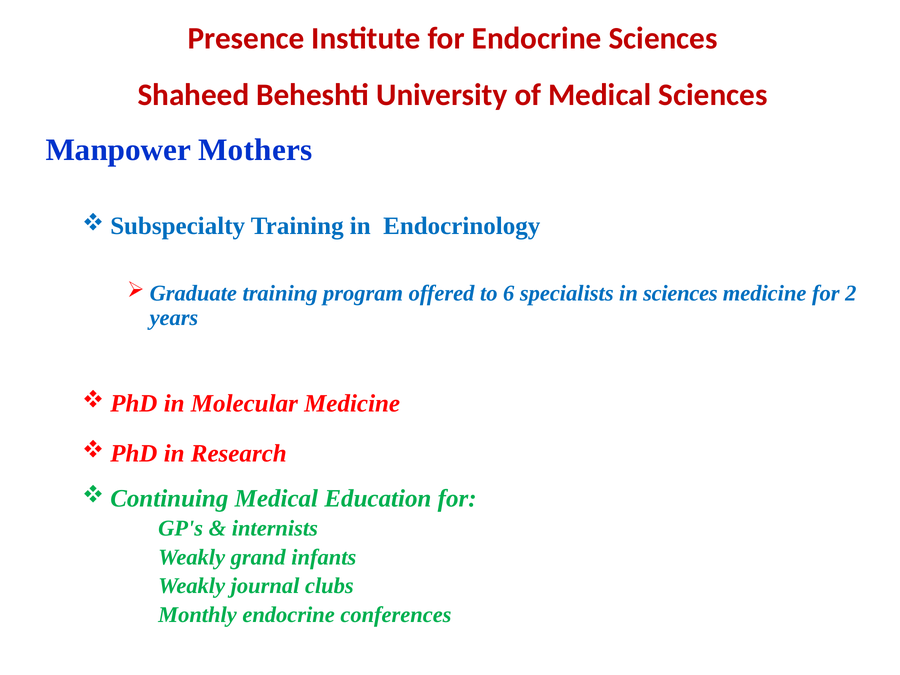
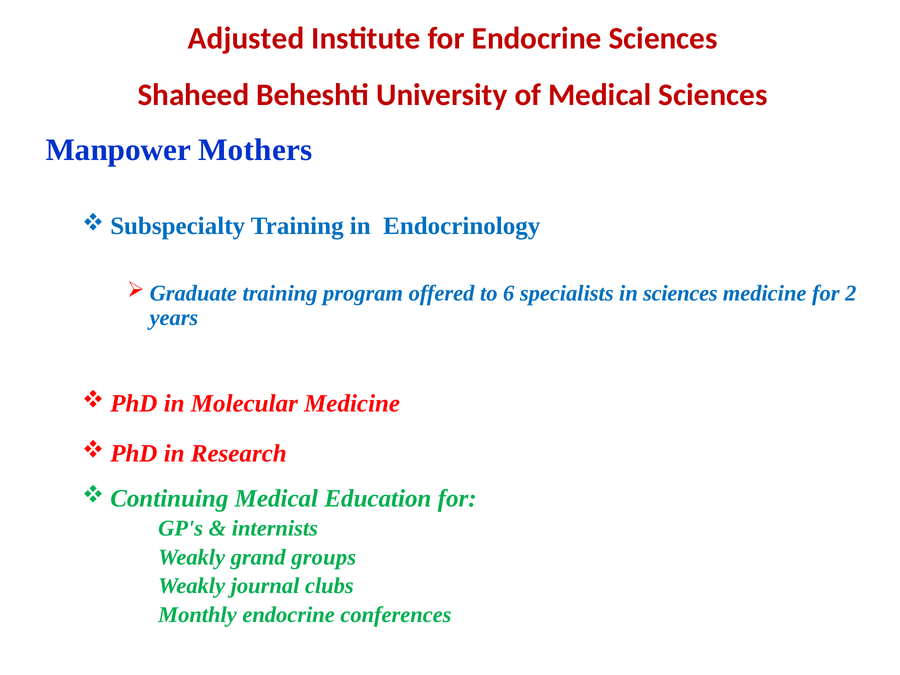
Presence: Presence -> Adjusted
infants: infants -> groups
